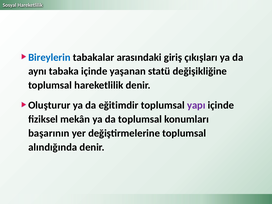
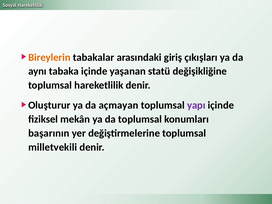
Bireylerin colour: blue -> orange
eğitimdir: eğitimdir -> açmayan
alındığında: alındığında -> milletvekili
